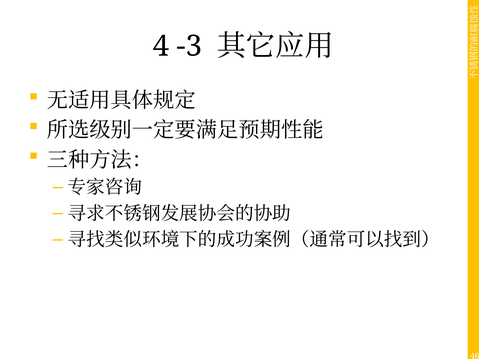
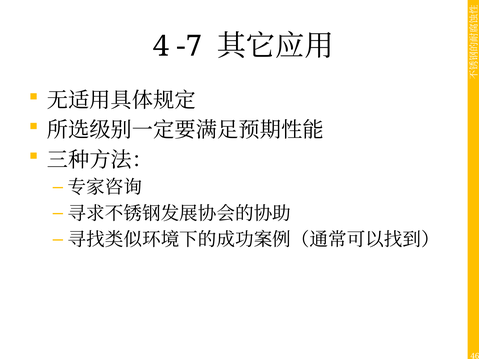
-3: -3 -> -7
